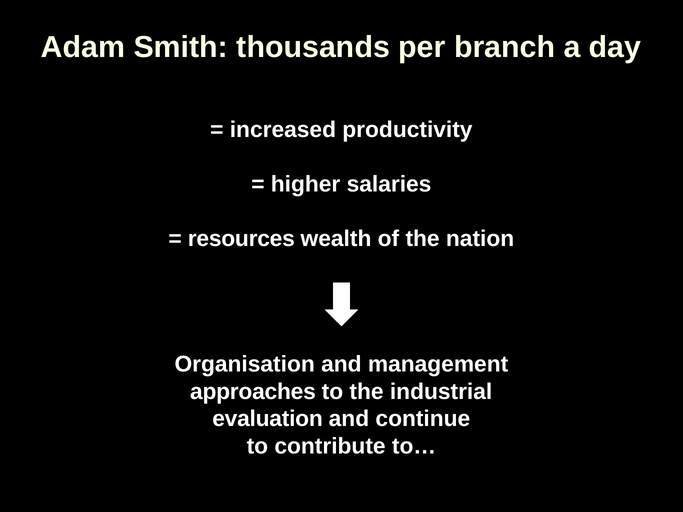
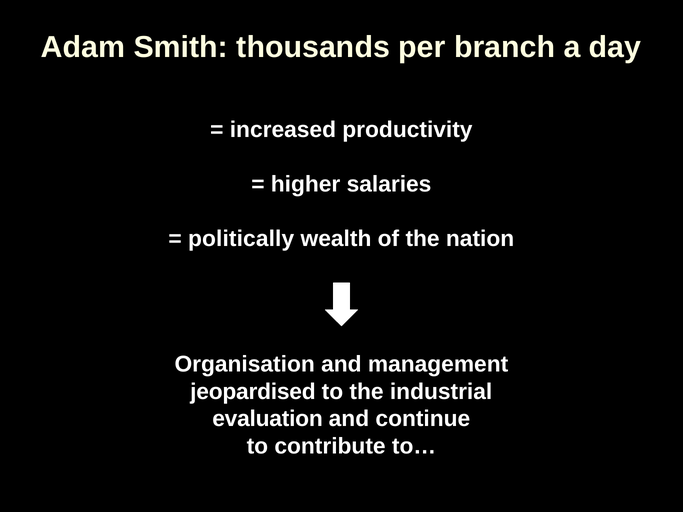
resources: resources -> politically
approaches: approaches -> jeopardised
